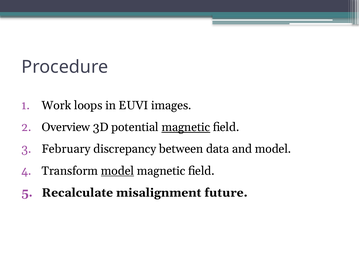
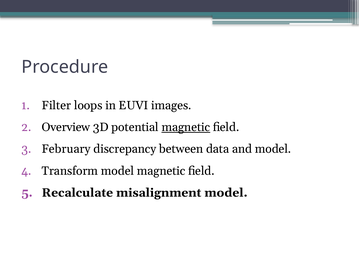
Work: Work -> Filter
model at (117, 171) underline: present -> none
misalignment future: future -> model
